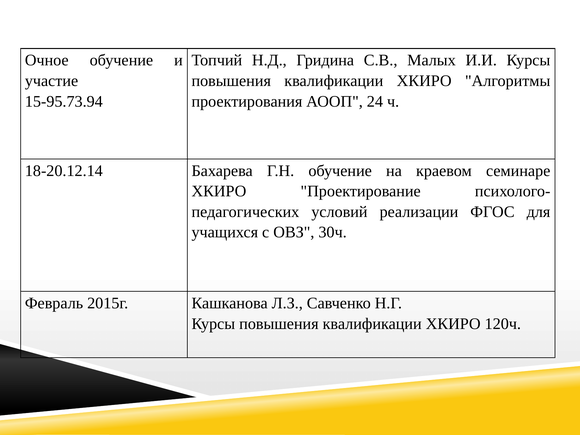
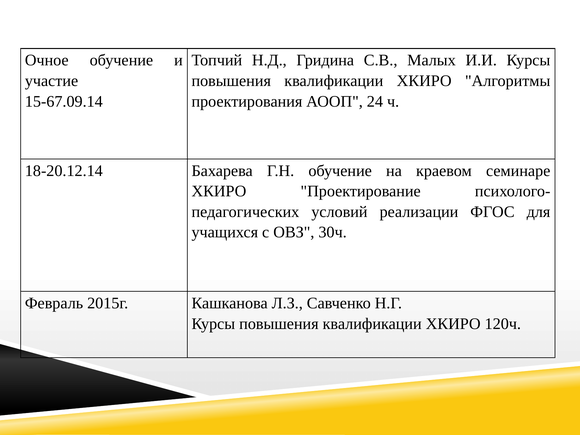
15-95.73.94: 15-95.73.94 -> 15-67.09.14
